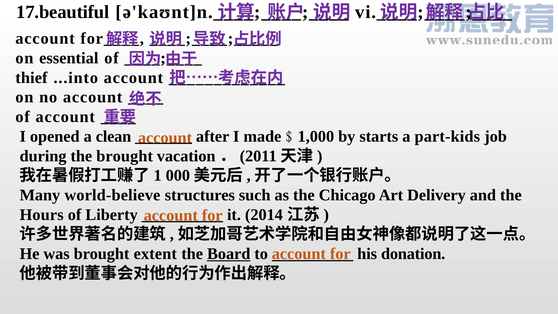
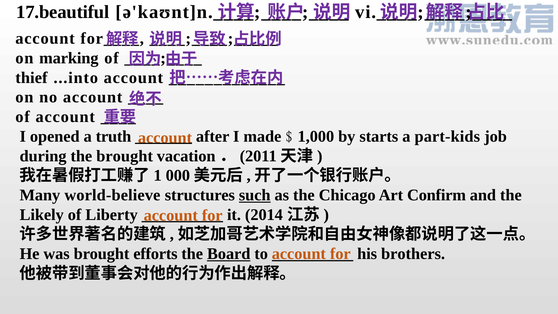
essential: essential -> marking
clean: clean -> truth
such underline: none -> present
Delivery: Delivery -> Confirm
Hours: Hours -> Likely
extent: extent -> efforts
donation: donation -> brothers
